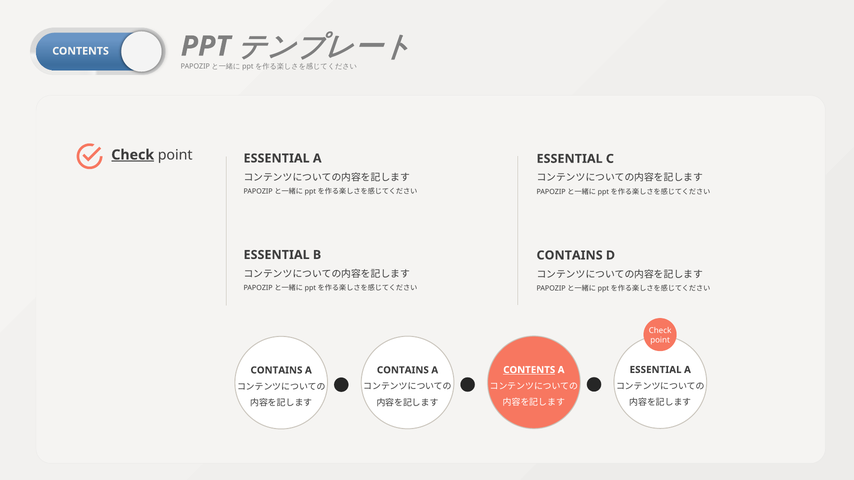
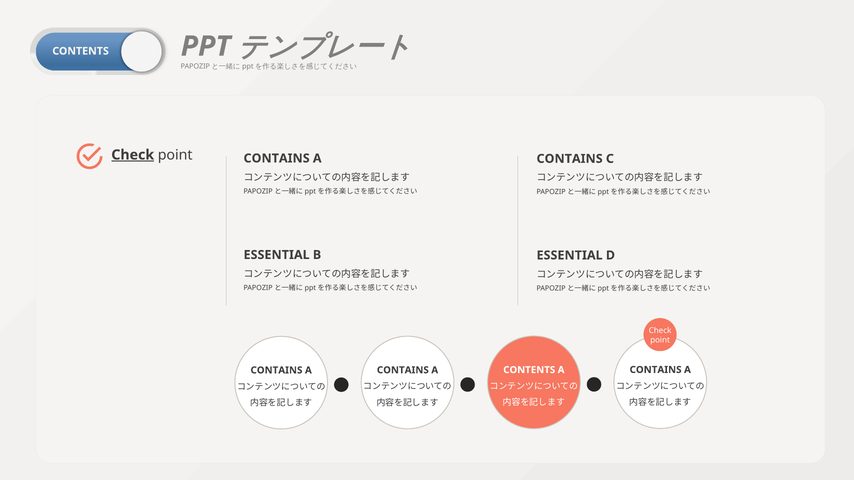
ESSENTIAL at (277, 158): ESSENTIAL -> CONTAINS
ESSENTIAL at (570, 159): ESSENTIAL -> CONTAINS
CONTAINS at (570, 255): CONTAINS -> ESSENTIAL
ESSENTIAL at (656, 370): ESSENTIAL -> CONTAINS
CONTENTS at (529, 370) underline: present -> none
